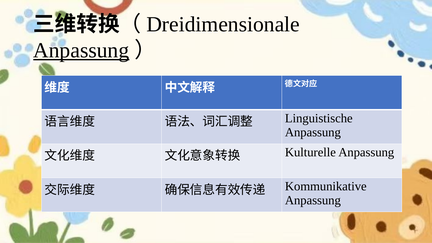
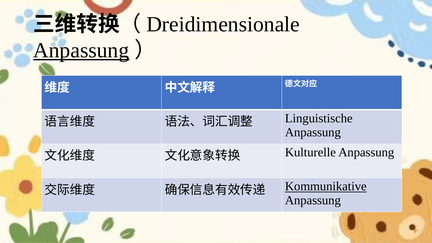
Kommunikative underline: none -> present
